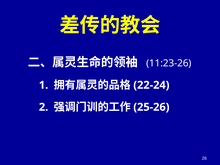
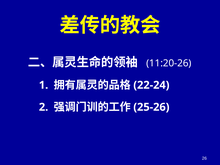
11:23-26: 11:23-26 -> 11:20-26
